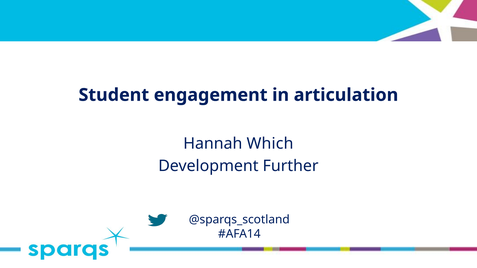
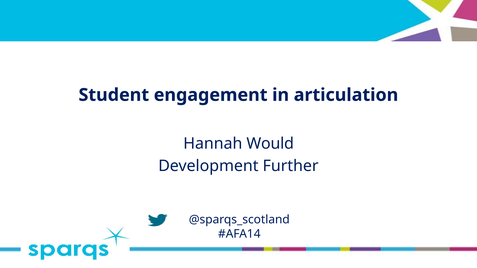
Which: Which -> Would
